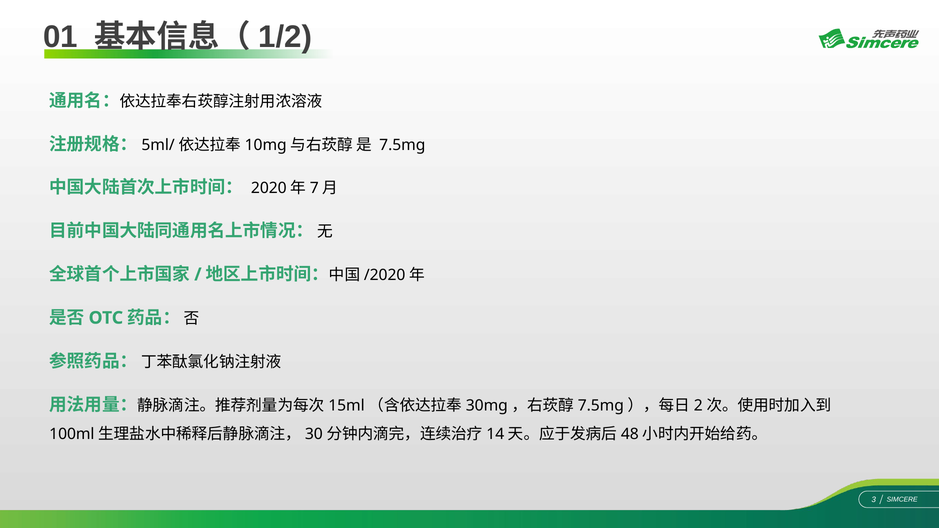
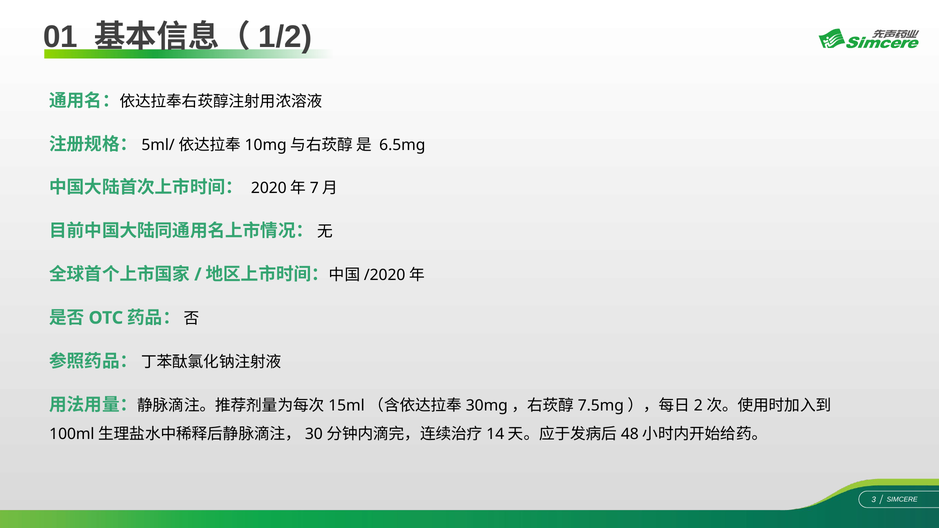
7.5mg: 7.5mg -> 6.5mg
